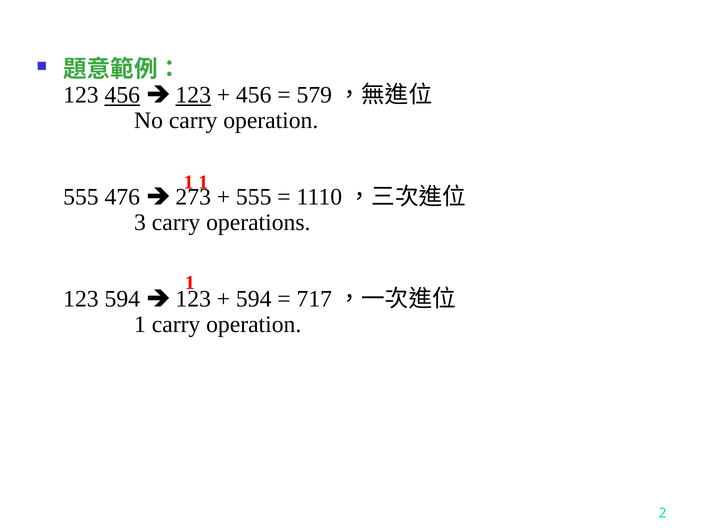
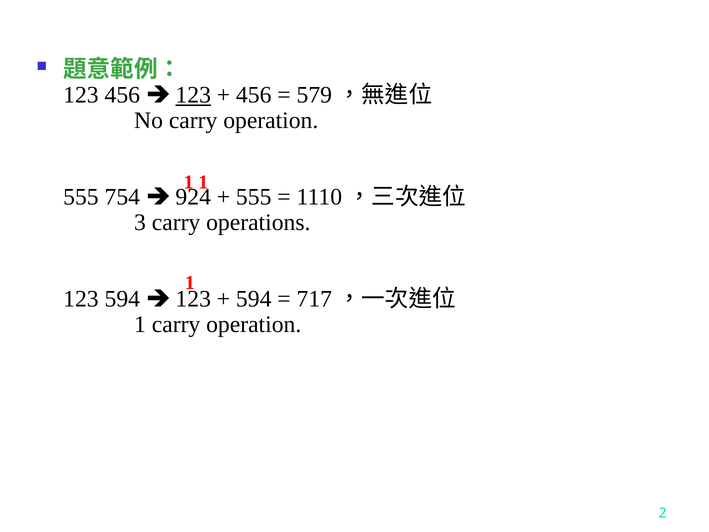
456 at (122, 95) underline: present -> none
476: 476 -> 754
273: 273 -> 924
